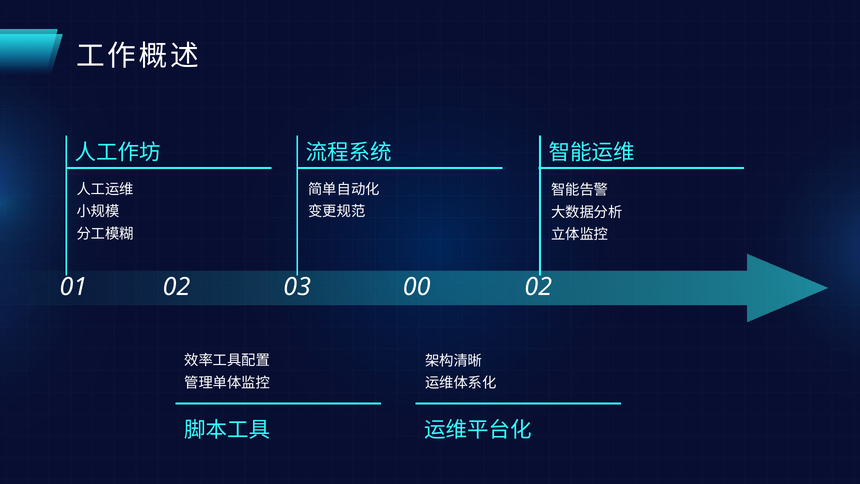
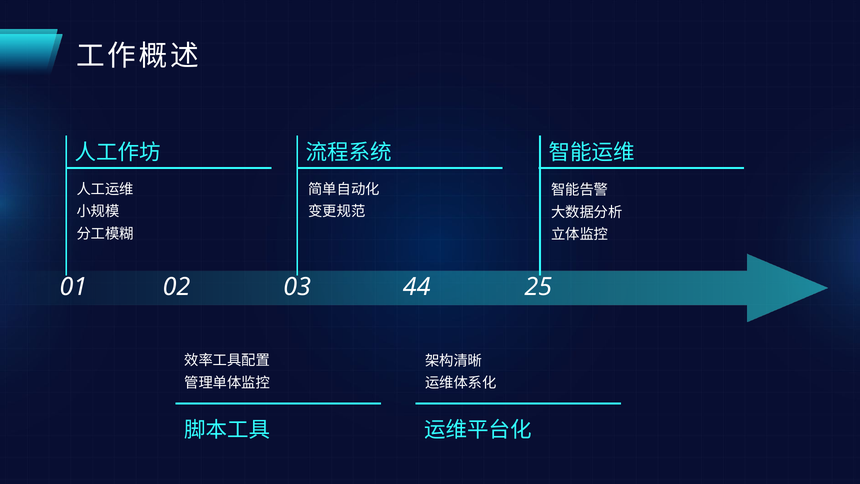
00: 00 -> 44
03 02: 02 -> 25
